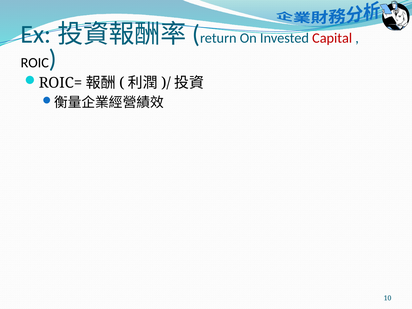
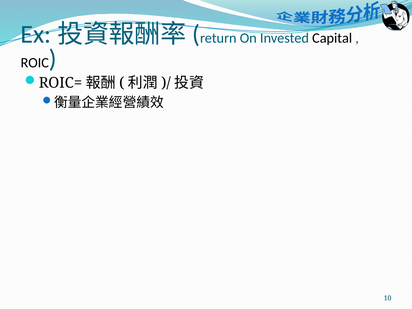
Capital colour: red -> black
